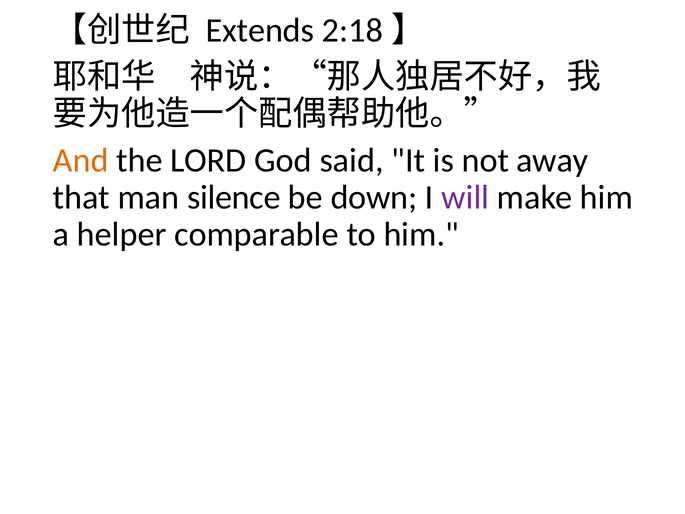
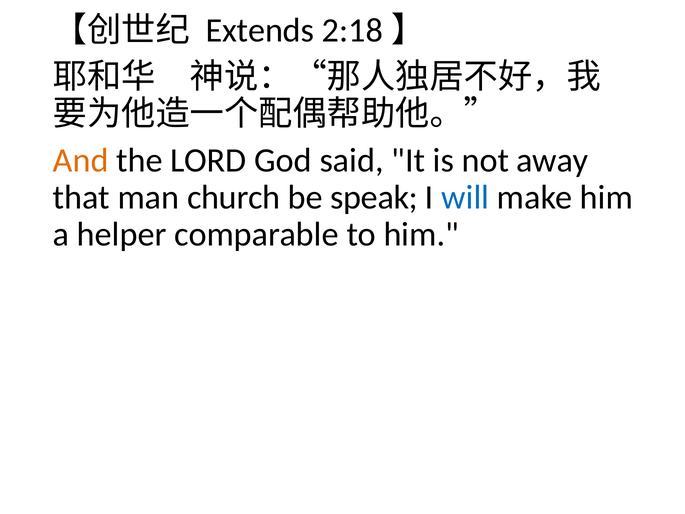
silence: silence -> church
down: down -> speak
will colour: purple -> blue
